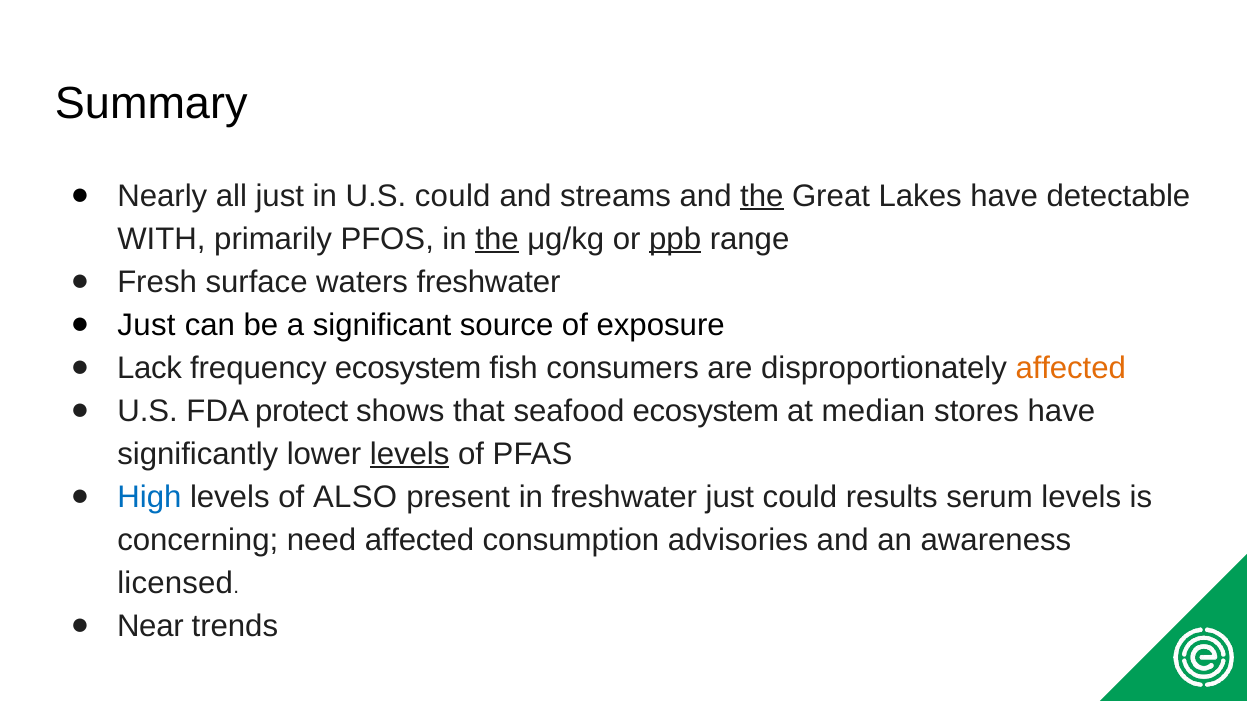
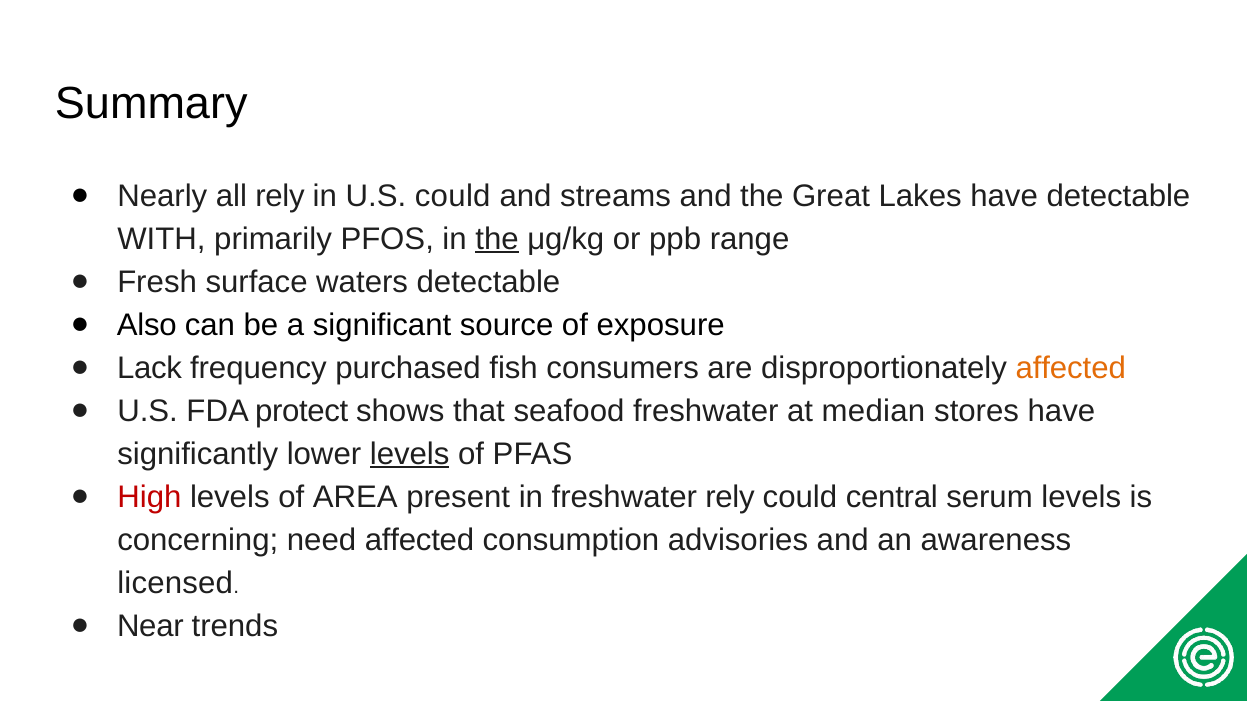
all just: just -> rely
the at (762, 196) underline: present -> none
ppb underline: present -> none
waters freshwater: freshwater -> detectable
Just at (146, 325): Just -> Also
frequency ecosystem: ecosystem -> purchased
seafood ecosystem: ecosystem -> freshwater
High colour: blue -> red
ALSO: ALSO -> AREA
freshwater just: just -> rely
results: results -> central
